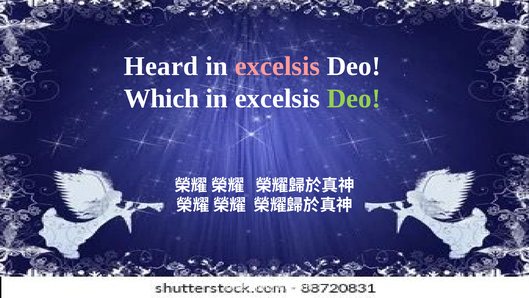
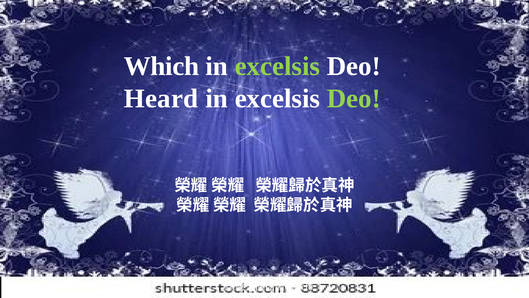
Heard: Heard -> Which
excelsis at (277, 66) colour: pink -> light green
Which: Which -> Heard
